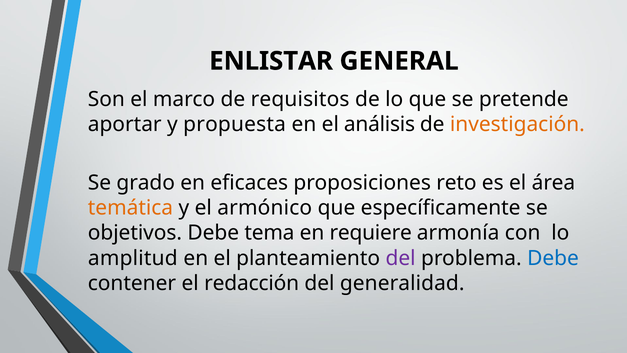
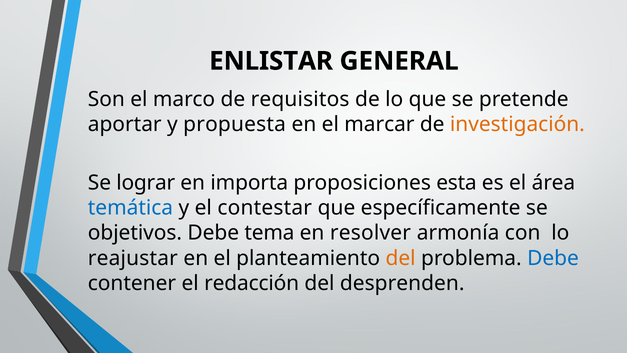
análisis: análisis -> marcar
grado: grado -> lograr
eficaces: eficaces -> importa
reto: reto -> esta
temática colour: orange -> blue
armónico: armónico -> contestar
requiere: requiere -> resolver
amplitud: amplitud -> reajustar
del at (401, 258) colour: purple -> orange
generalidad: generalidad -> desprenden
